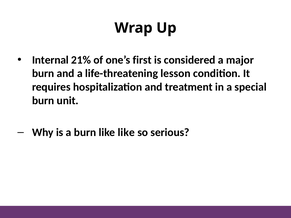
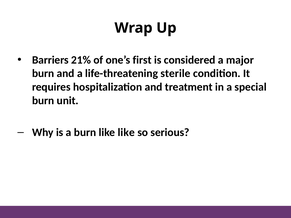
Internal: Internal -> Barriers
lesson: lesson -> sterile
